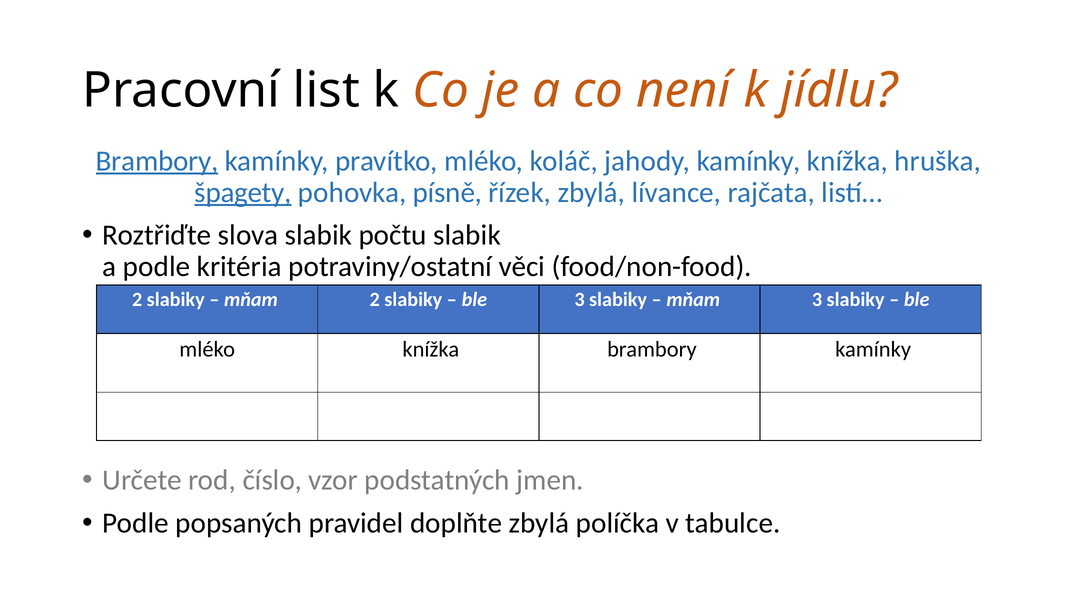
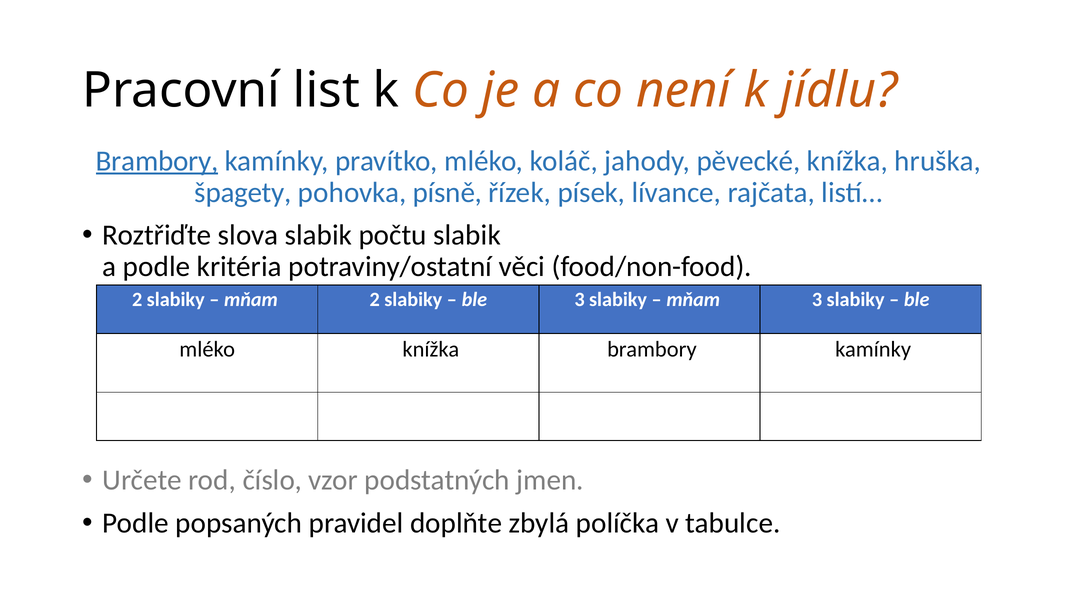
jahody kamínky: kamínky -> pěvecké
špagety underline: present -> none
řízek zbylá: zbylá -> písek
